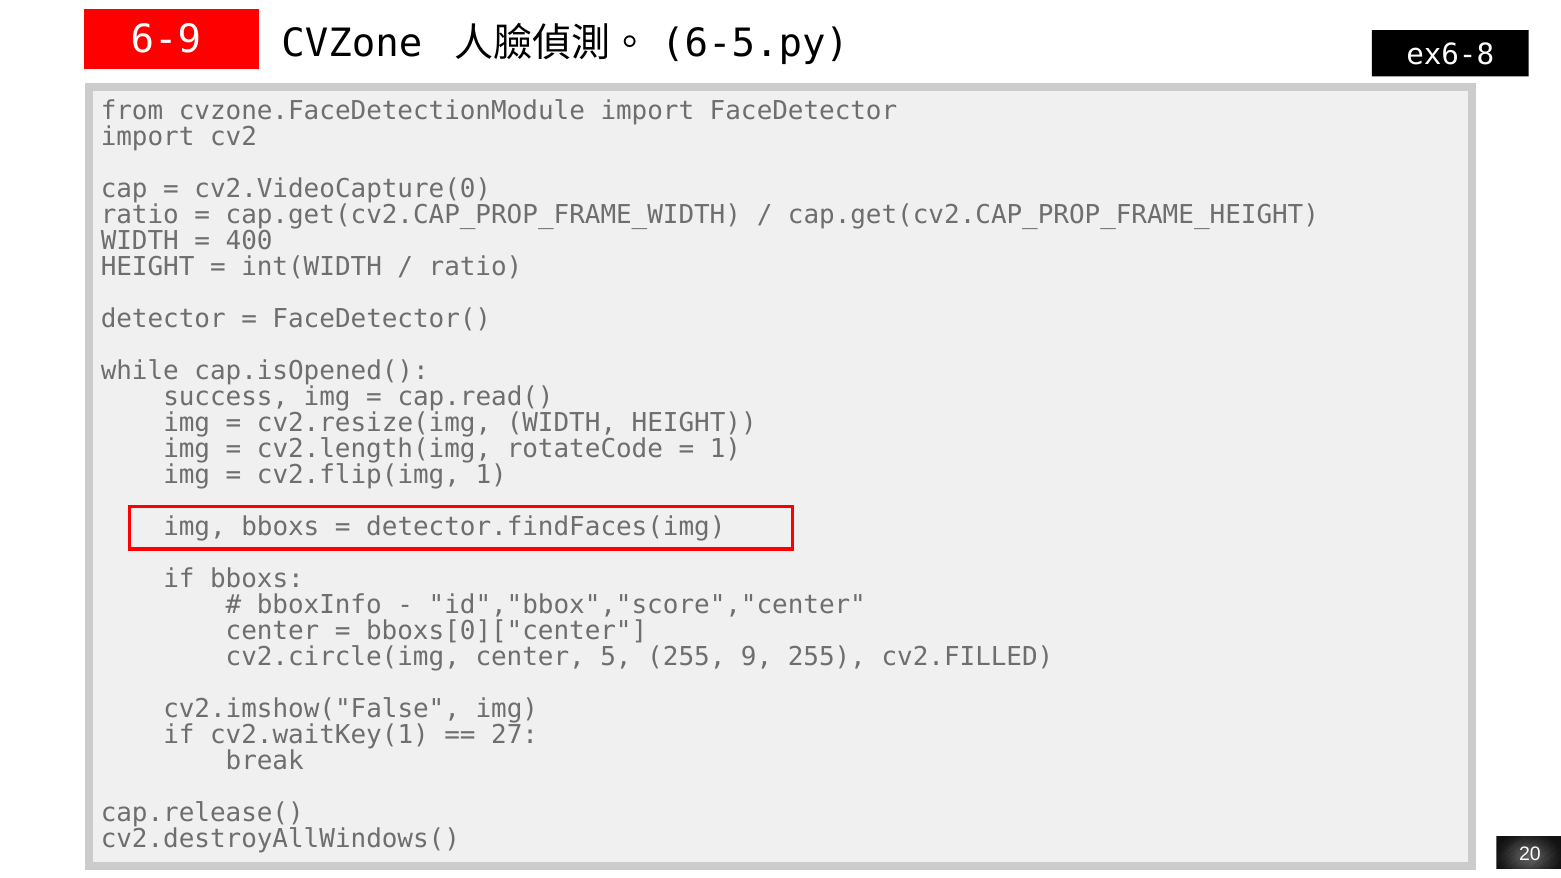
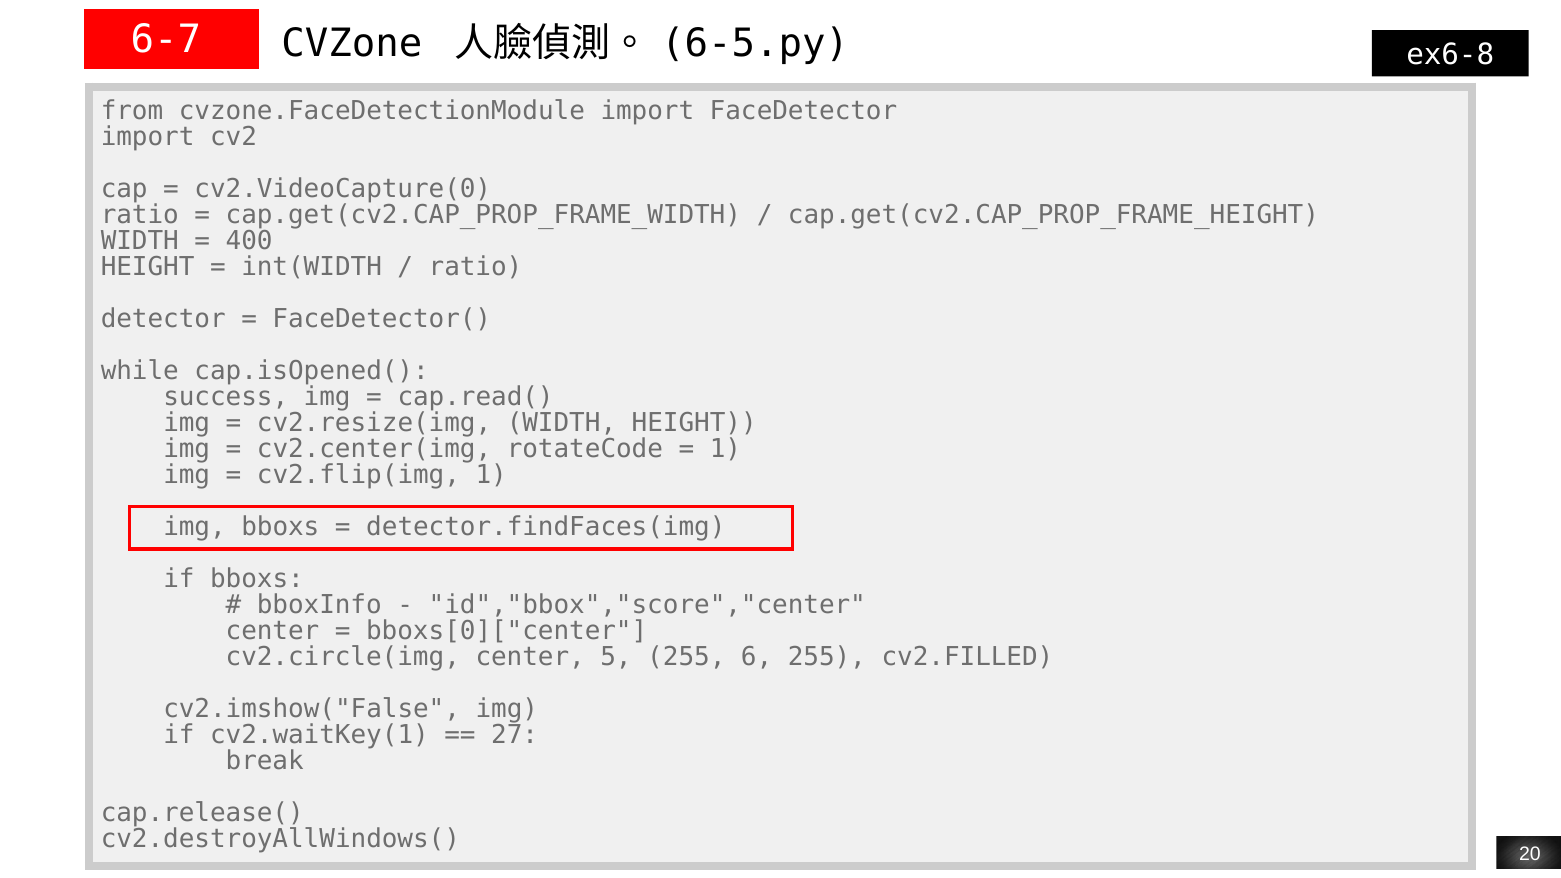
6-9: 6-9 -> 6-7
cv2.length(img: cv2.length(img -> cv2.center(img
9: 9 -> 6
